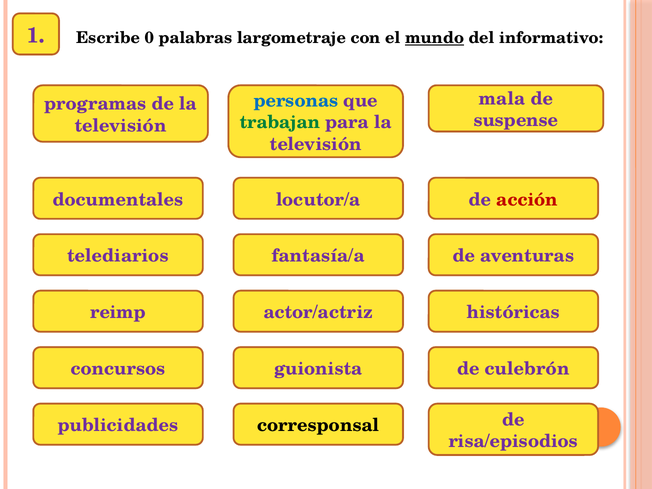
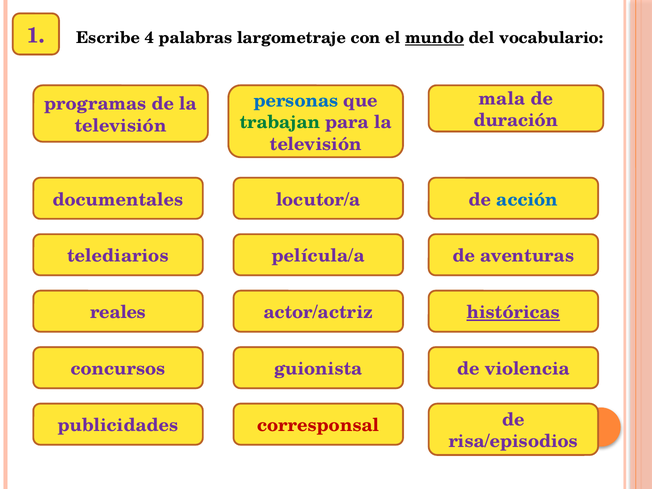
0: 0 -> 4
informativo: informativo -> vocabulario
suspense: suspense -> duración
acción colour: red -> blue
fantasía/a: fantasía/a -> película/a
reimp: reimp -> reales
históricas underline: none -> present
culebrón: culebrón -> violencia
corresponsal colour: black -> red
